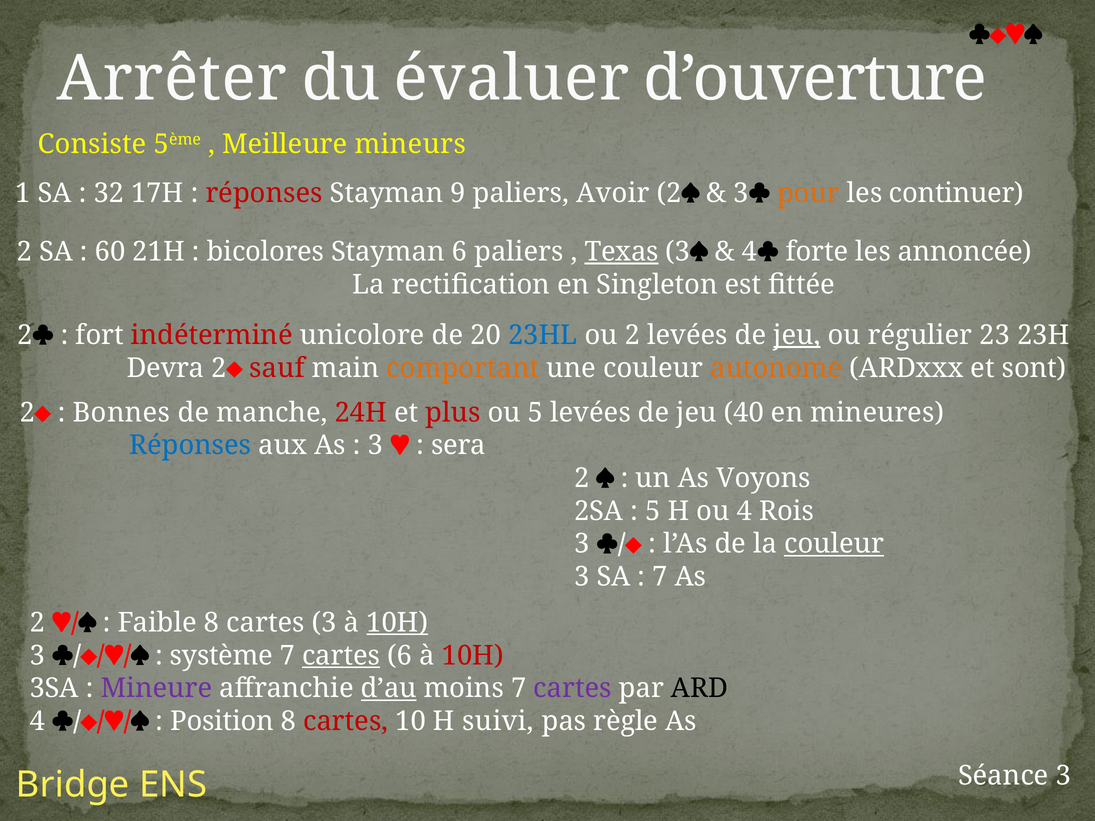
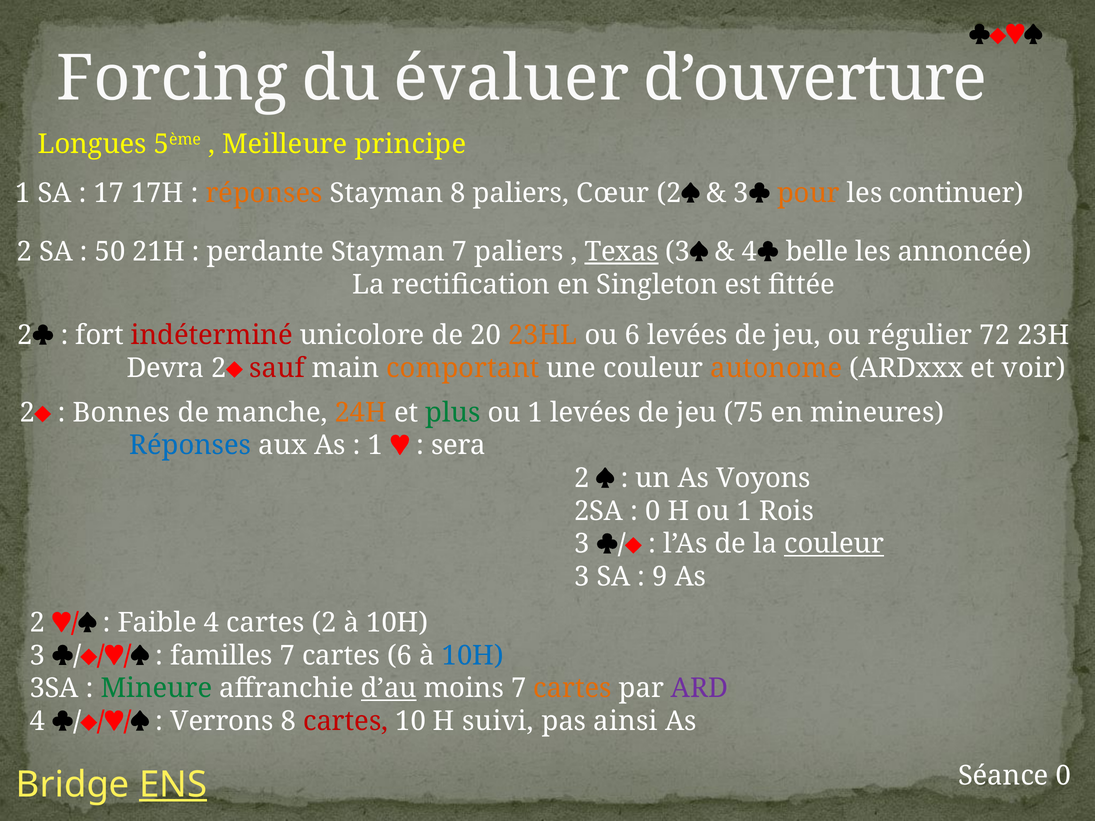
Arrêter: Arrêter -> Forcing
Consiste: Consiste -> Longues
mineurs: mineurs -> principe
32: 32 -> 17
réponses at (264, 193) colour: red -> orange
Stayman 9: 9 -> 8
Avoir: Avoir -> Cœur
60: 60 -> 50
bicolores: bicolores -> perdante
Stayman 6: 6 -> 7
forte: forte -> belle
23HL colour: blue -> orange
ou 2: 2 -> 6
jeu at (797, 335) underline: present -> none
23: 23 -> 72
sont: sont -> voir
24H colour: red -> orange
plus colour: red -> green
5 at (535, 413): 5 -> 1
40: 40 -> 75
3 at (375, 446): 3 -> 1
5 at (653, 511): 5 -> 0
H ou 4: 4 -> 1
7 at (660, 577): 7 -> 9
Faible 8: 8 -> 4
cartes 3: 3 -> 2
10H at (397, 623) underline: present -> none
système: système -> familles
cartes at (341, 656) underline: present -> none
10H at (473, 656) colour: red -> blue
Mineure colour: purple -> green
cartes at (572, 689) colour: purple -> orange
ARD colour: black -> purple
Position: Position -> Verrons
règle: règle -> ainsi
ENS underline: none -> present
Séance 3: 3 -> 0
